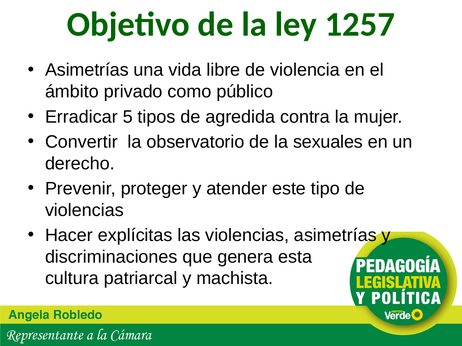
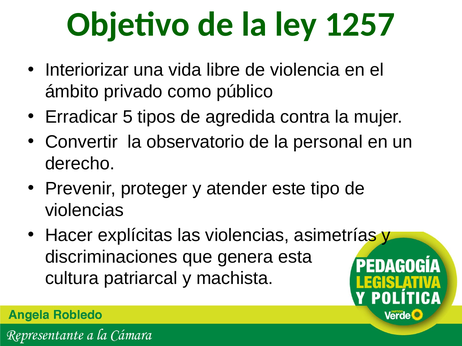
Asimetrías at (87, 70): Asimetrías -> Interiorizar
sexuales: sexuales -> personal
